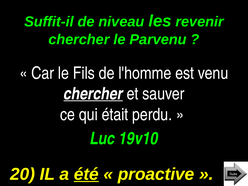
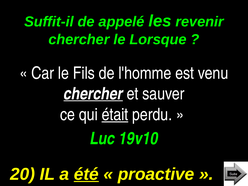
niveau: niveau -> appelé
Parvenu: Parvenu -> Lorsque
était underline: none -> present
